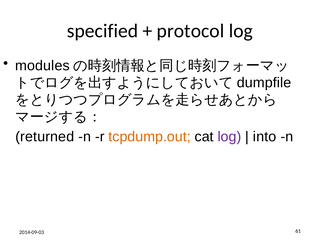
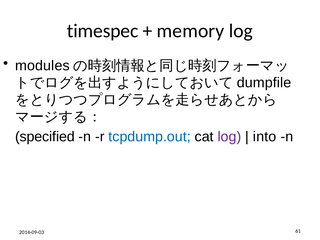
specified: specified -> timespec
protocol: protocol -> memory
returned: returned -> specified
tcpdump.out colour: orange -> blue
